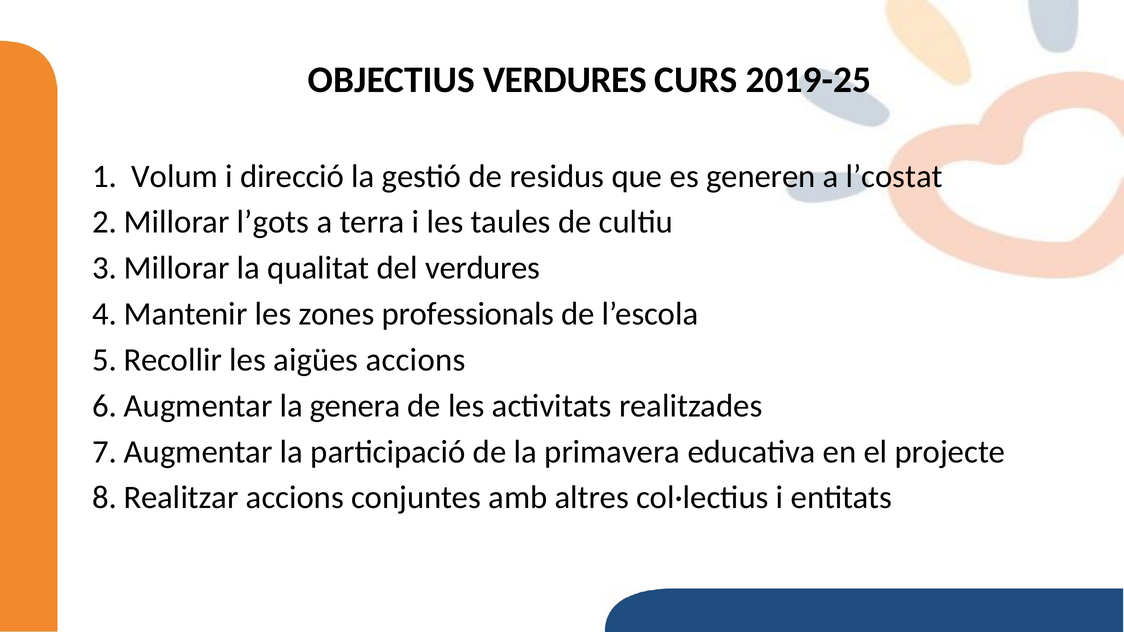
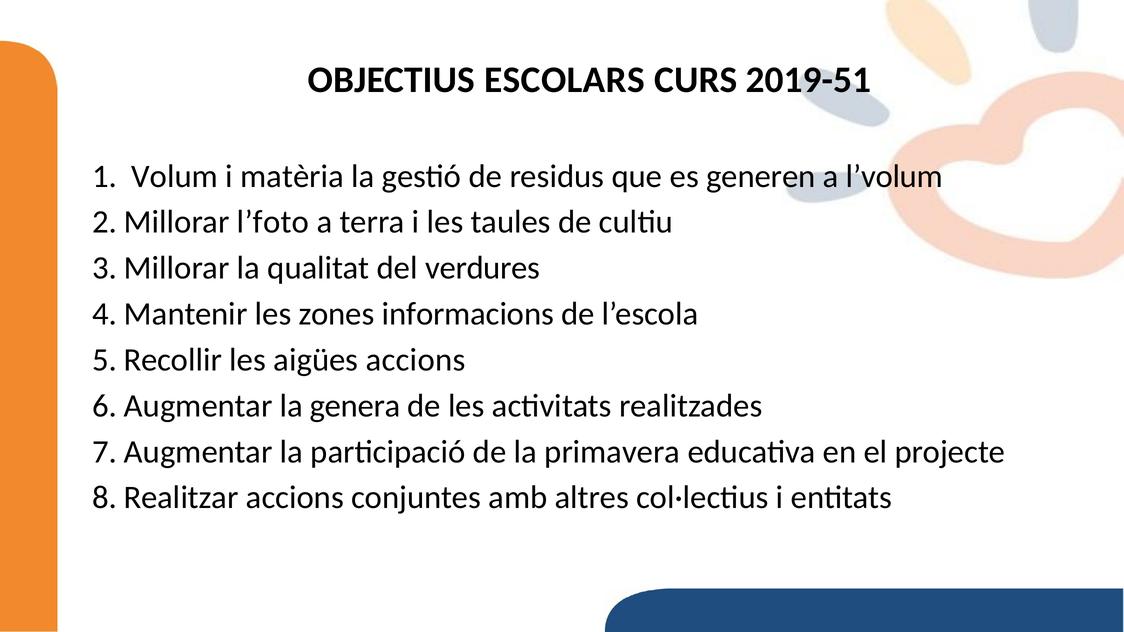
OBJECTIUS VERDURES: VERDURES -> ESCOLARS
2019-25: 2019-25 -> 2019-51
direcció: direcció -> matèria
l’costat: l’costat -> l’volum
l’gots: l’gots -> l’foto
professionals: professionals -> informacions
